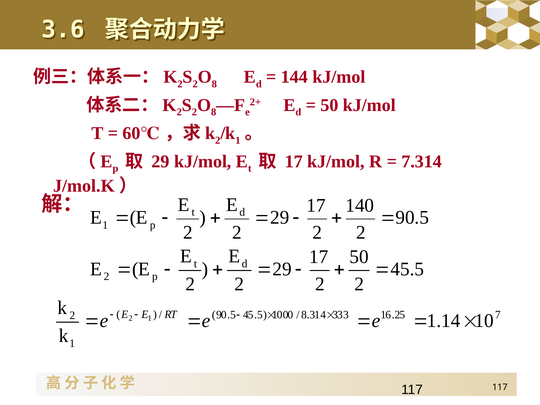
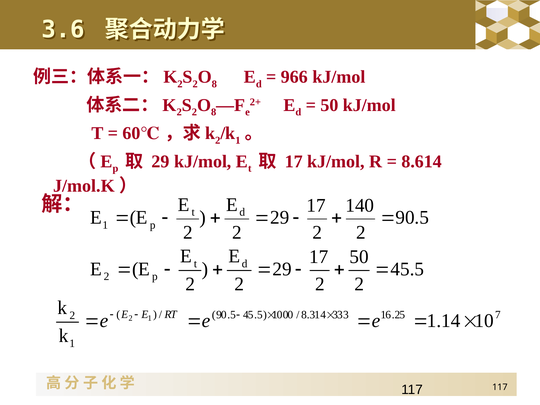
144: 144 -> 966
7.314: 7.314 -> 8.614
